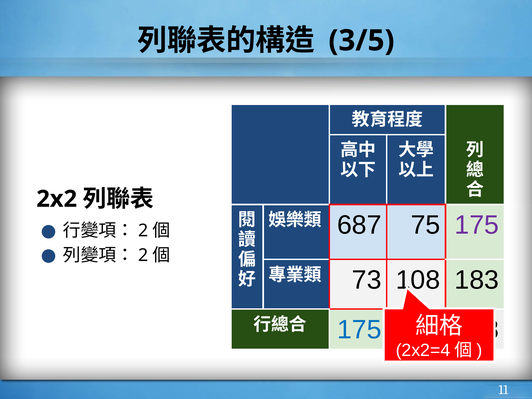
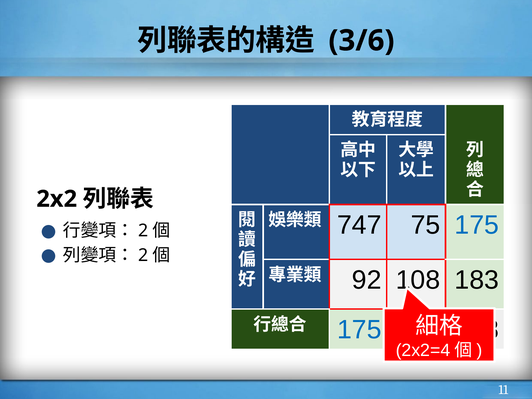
3/5: 3/5 -> 3/6
687: 687 -> 747
175 at (477, 225) colour: purple -> blue
73: 73 -> 92
